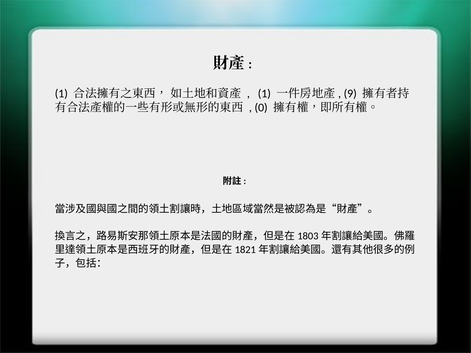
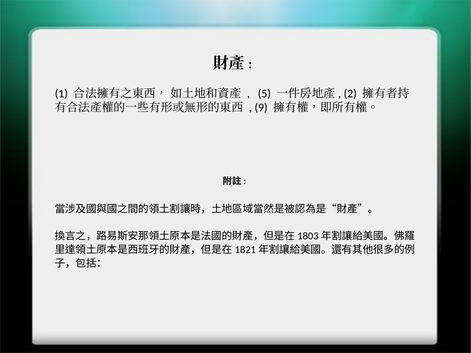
1 at (264, 94): 1 -> 5
9: 9 -> 2
0: 0 -> 9
